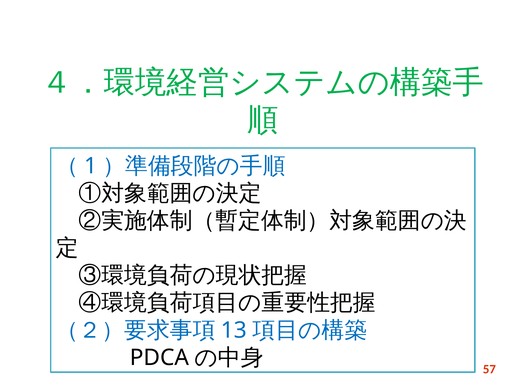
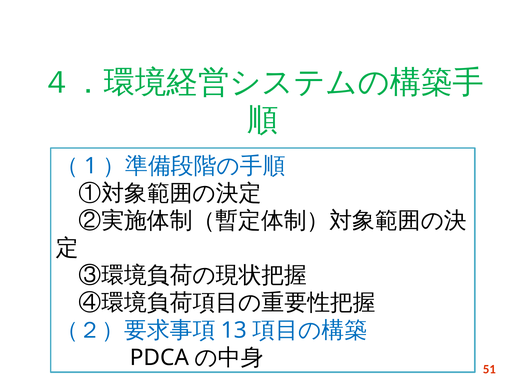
57: 57 -> 51
